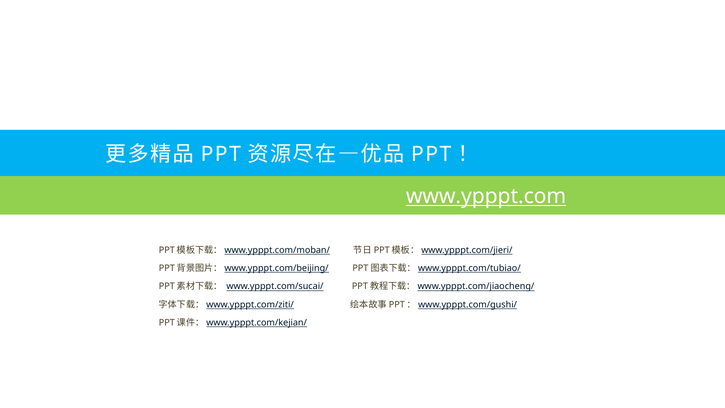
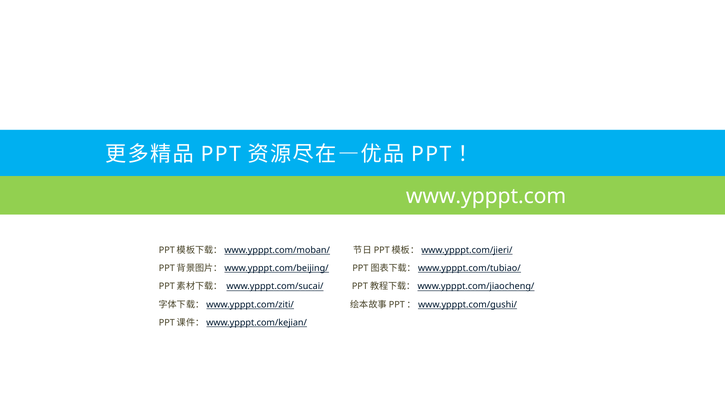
www.ypppt.com underline: present -> none
